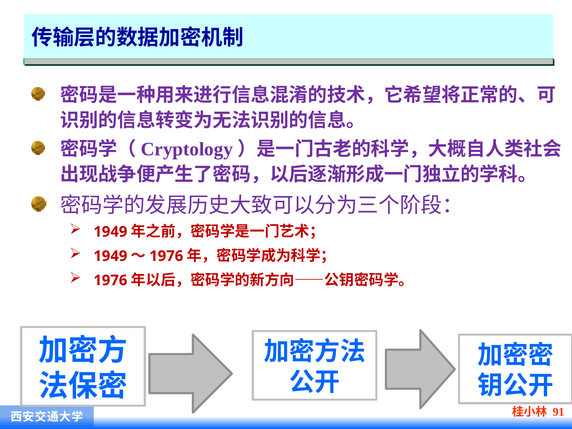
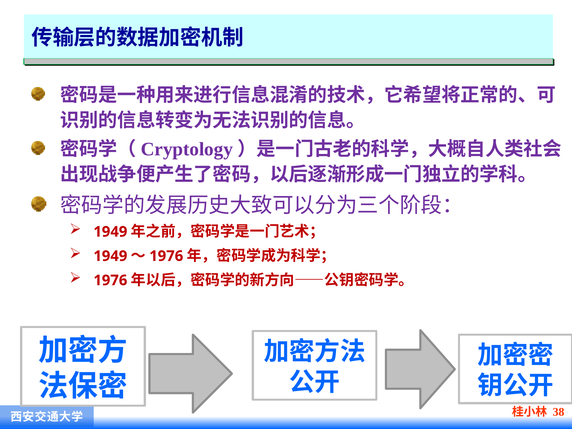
91: 91 -> 38
